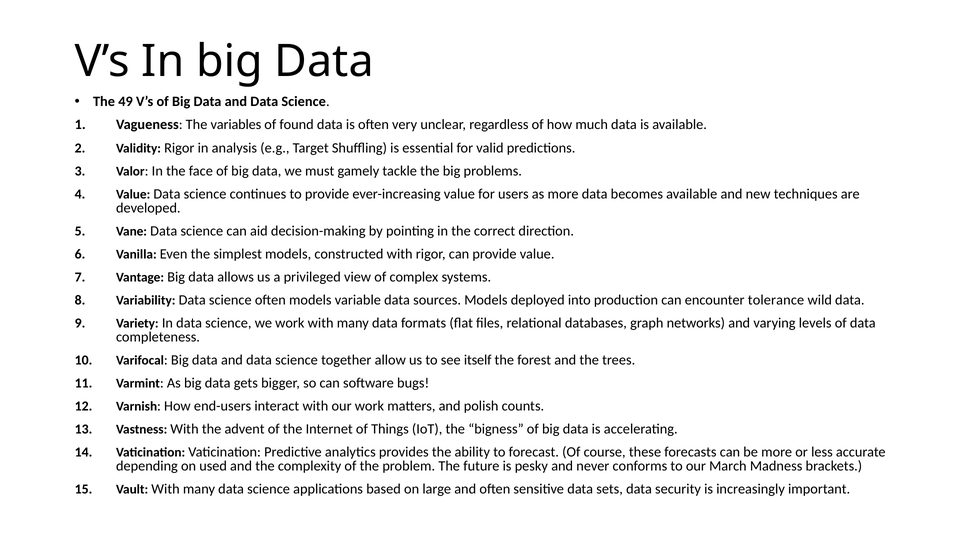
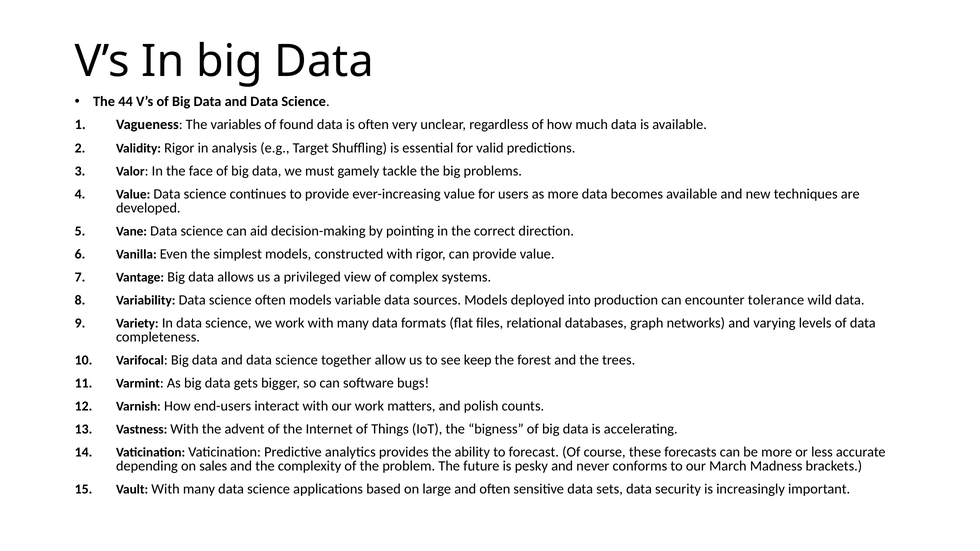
49: 49 -> 44
itself: itself -> keep
used: used -> sales
